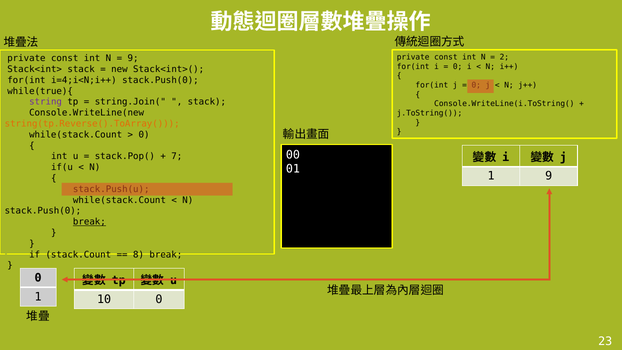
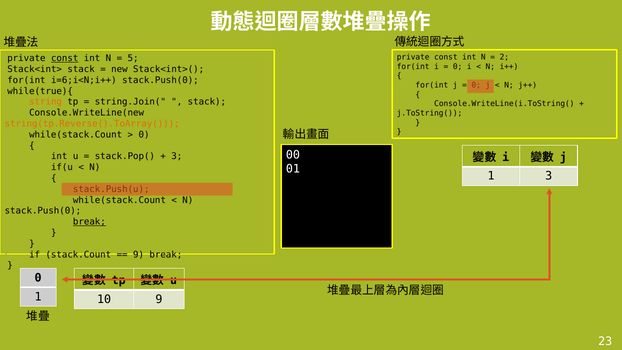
const at (65, 58) underline: none -> present
9 at (133, 58): 9 -> 5
i=4;i<N;i++: i=4;i<N;i++ -> i=6;i<N;i++
string colour: purple -> orange
7 at (177, 156): 7 -> 3
1 9: 9 -> 3
8 at (139, 254): 8 -> 9
10 0: 0 -> 9
